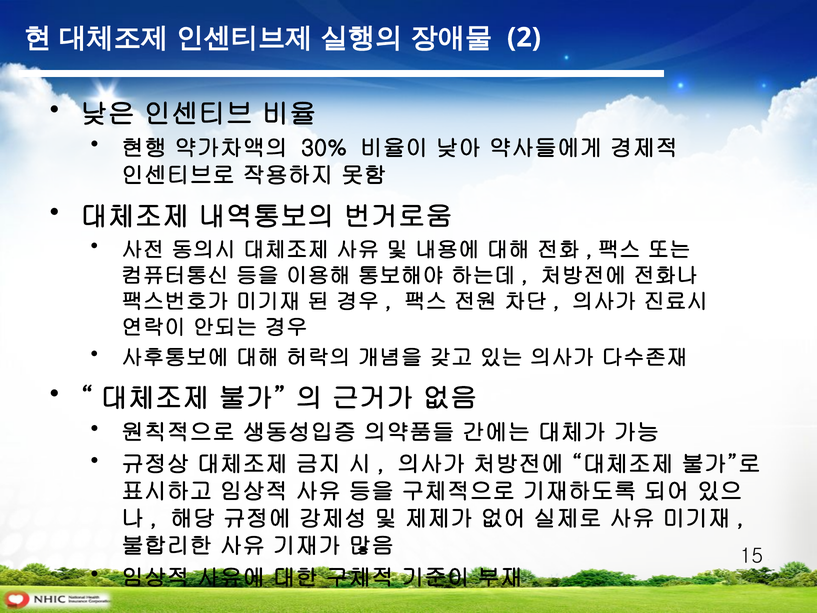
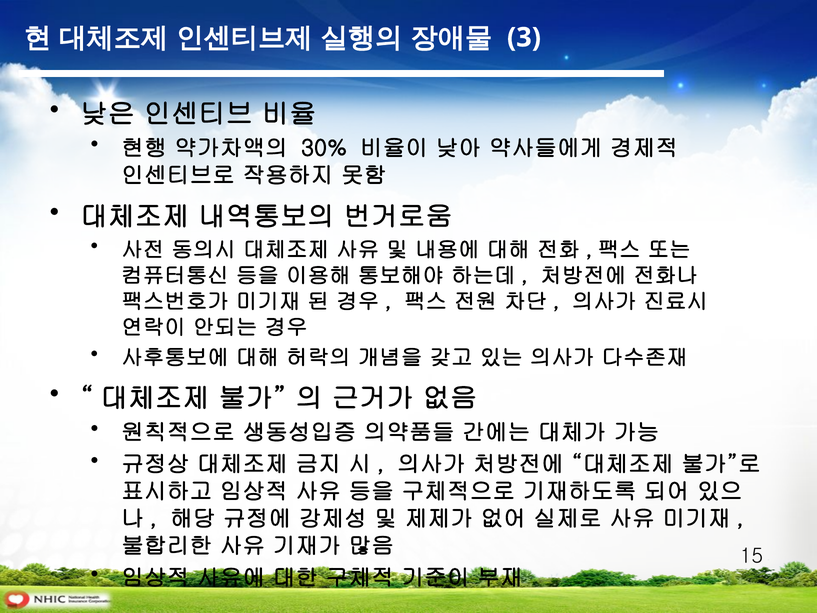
2: 2 -> 3
